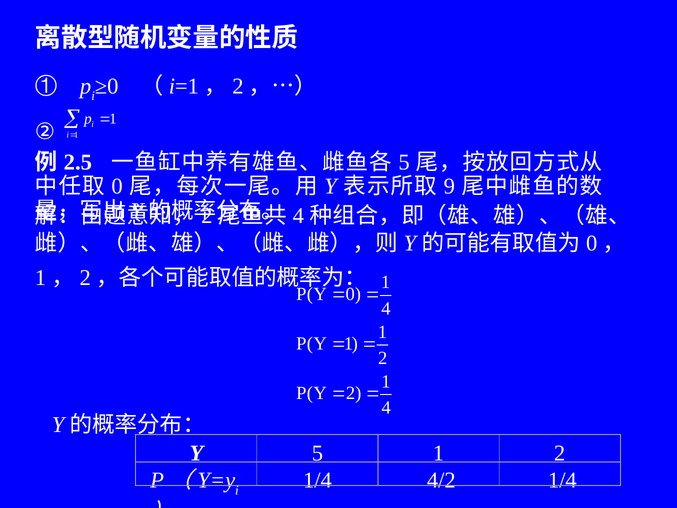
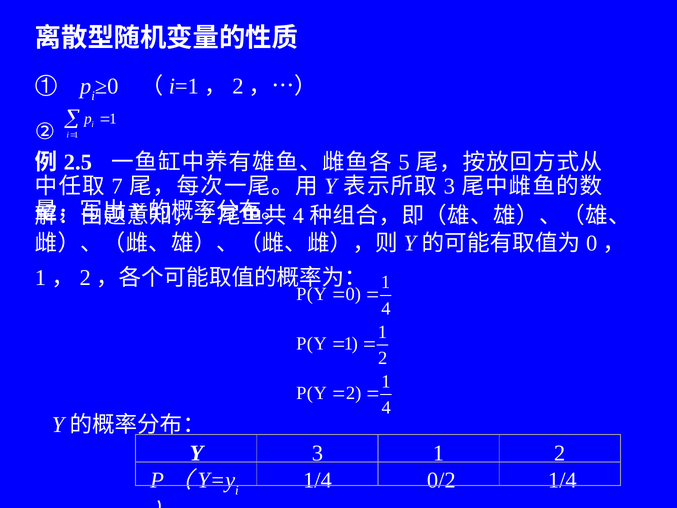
0 at (117, 186): 0 -> 7
9 at (449, 186): 9 -> 3
Y 5: 5 -> 3
4/2: 4/2 -> 0/2
